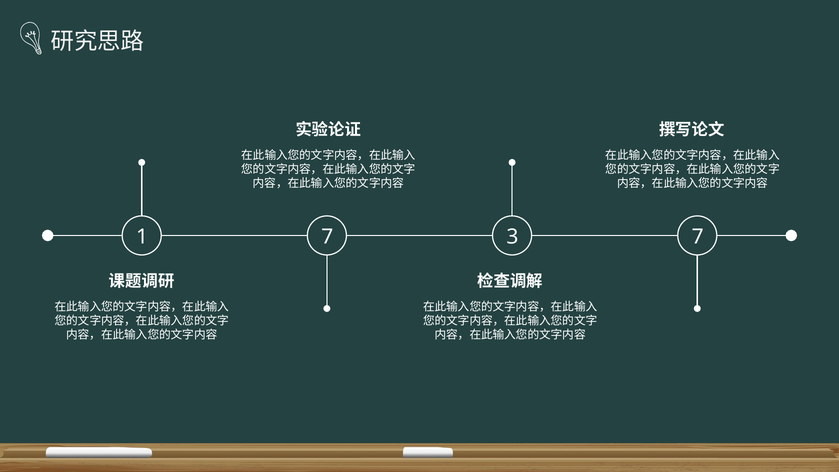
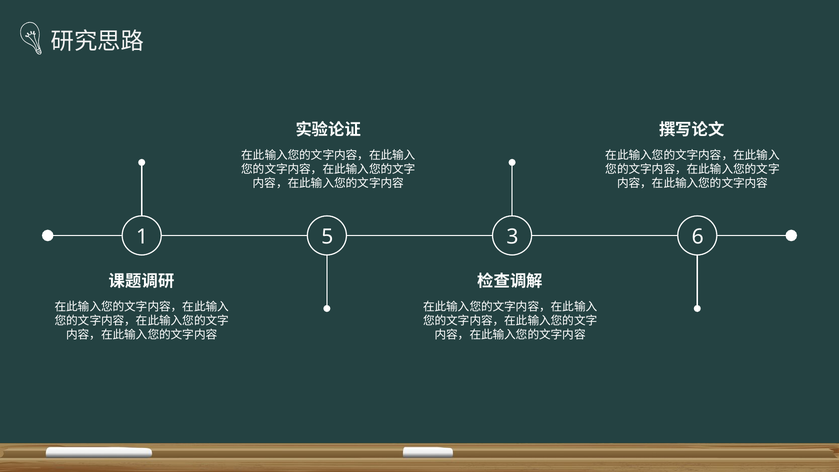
1 7: 7 -> 5
3 7: 7 -> 6
